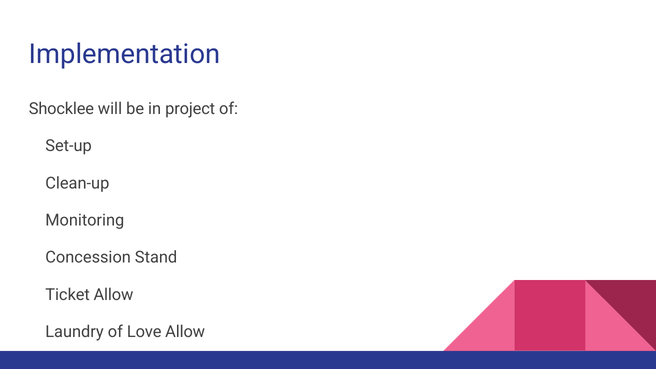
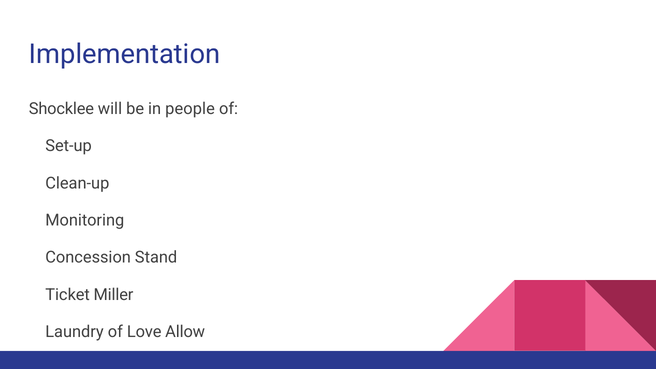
project: project -> people
Ticket Allow: Allow -> Miller
